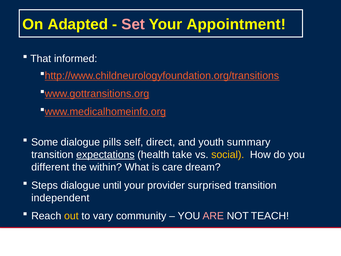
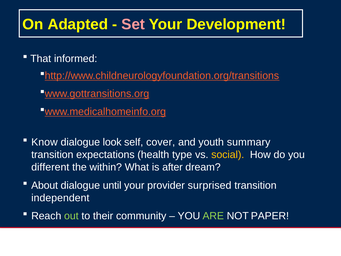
Appointment: Appointment -> Development
Some: Some -> Know
pills: pills -> look
direct: direct -> cover
expectations underline: present -> none
take: take -> type
care: care -> after
Steps: Steps -> About
out colour: yellow -> light green
vary: vary -> their
ARE colour: pink -> light green
TEACH: TEACH -> PAPER
